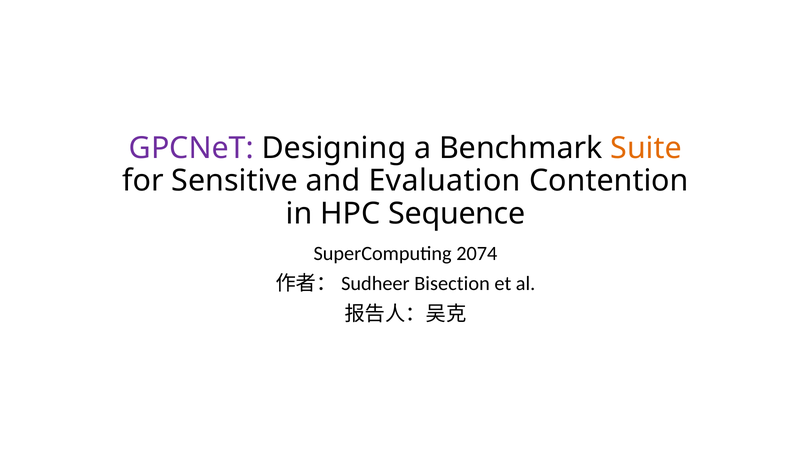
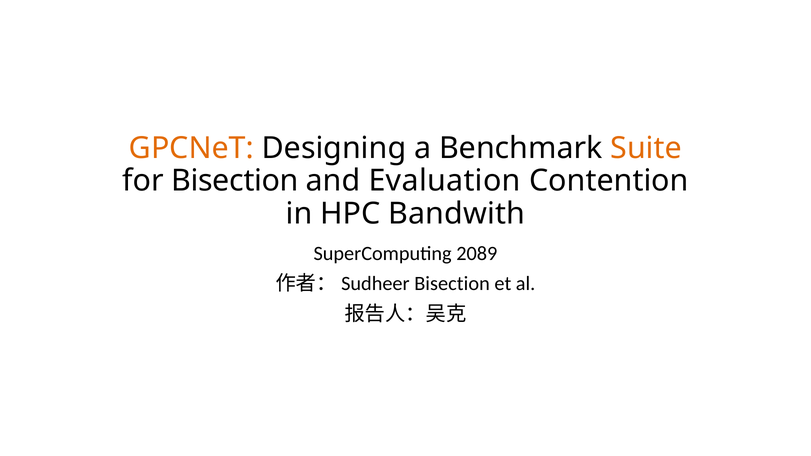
GPCNeT colour: purple -> orange
for Sensitive: Sensitive -> Bisection
Sequence: Sequence -> Bandwith
2074: 2074 -> 2089
